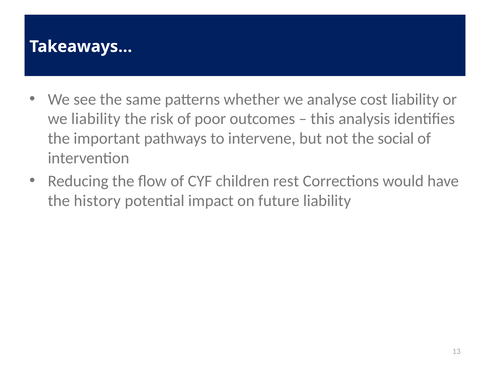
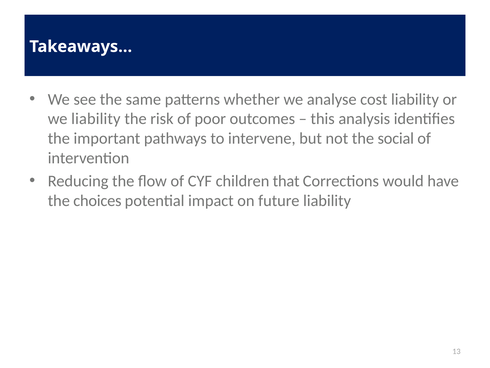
rest: rest -> that
history: history -> choices
